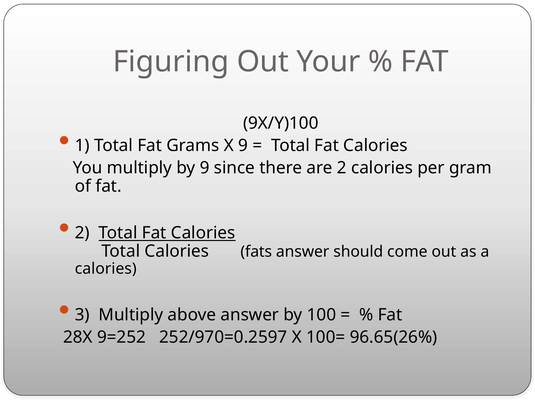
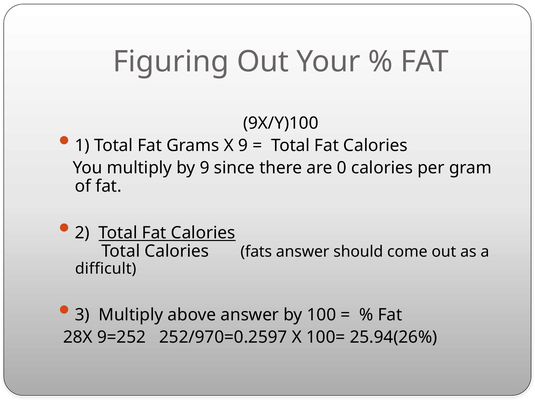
are 2: 2 -> 0
calories at (106, 269): calories -> difficult
96.65(26%: 96.65(26% -> 25.94(26%
